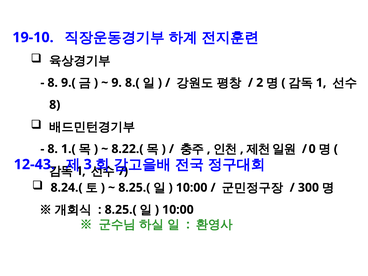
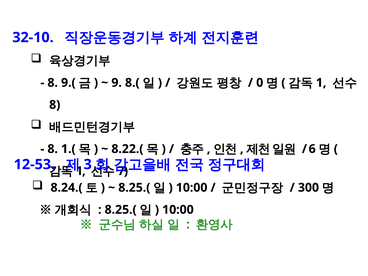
19-10: 19-10 -> 32-10
2: 2 -> 0
0: 0 -> 6
12-43: 12-43 -> 12-53
